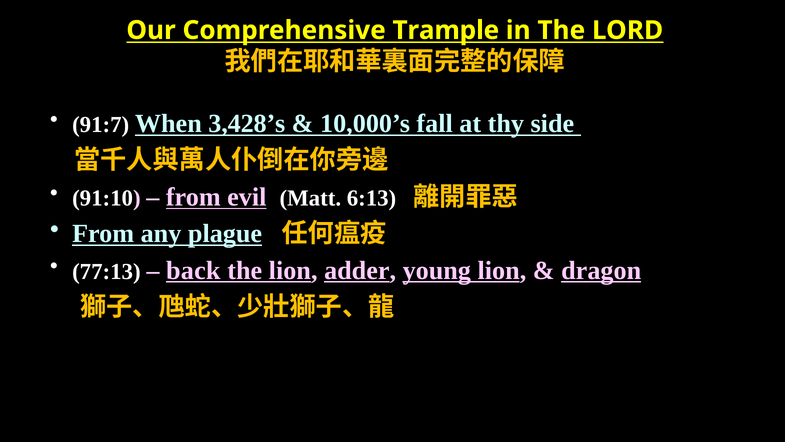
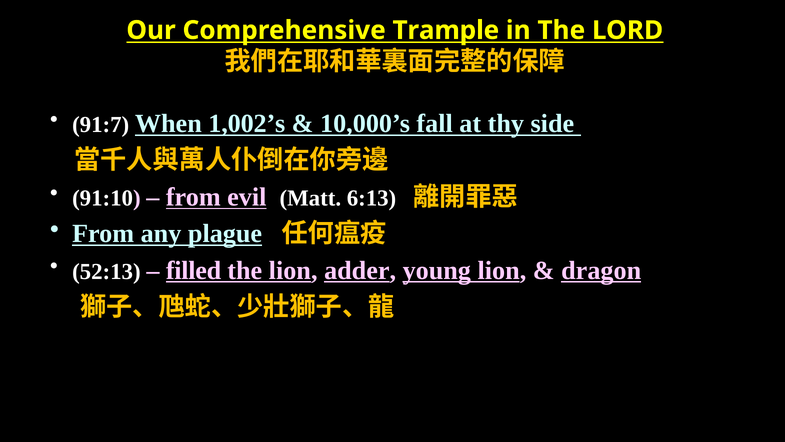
3,428’s: 3,428’s -> 1,002’s
77:13: 77:13 -> 52:13
back: back -> filled
